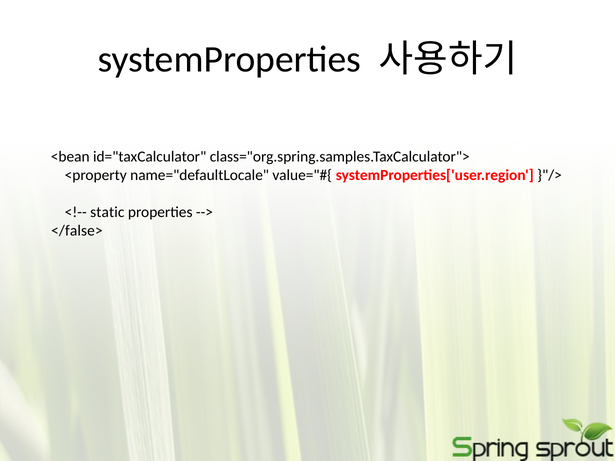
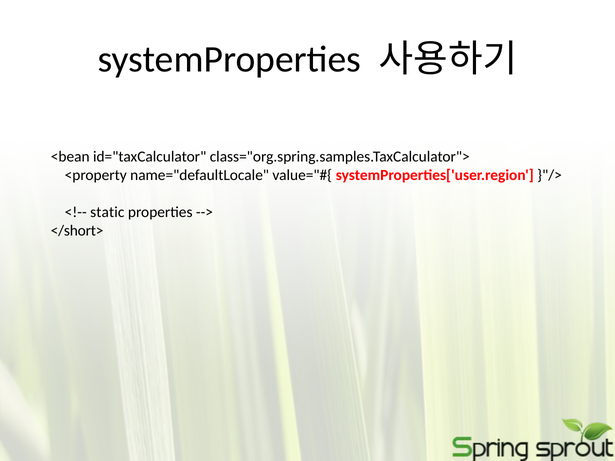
</false>: </false> -> </short>
